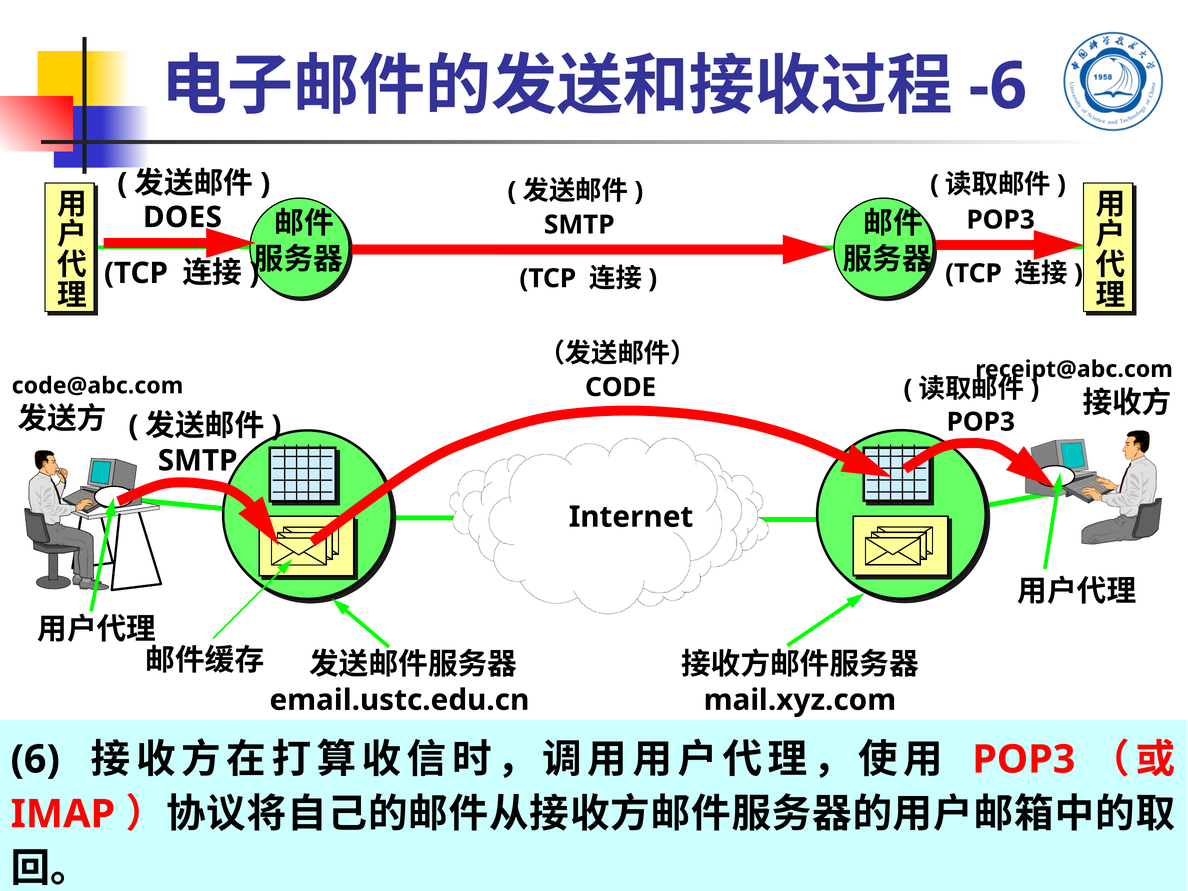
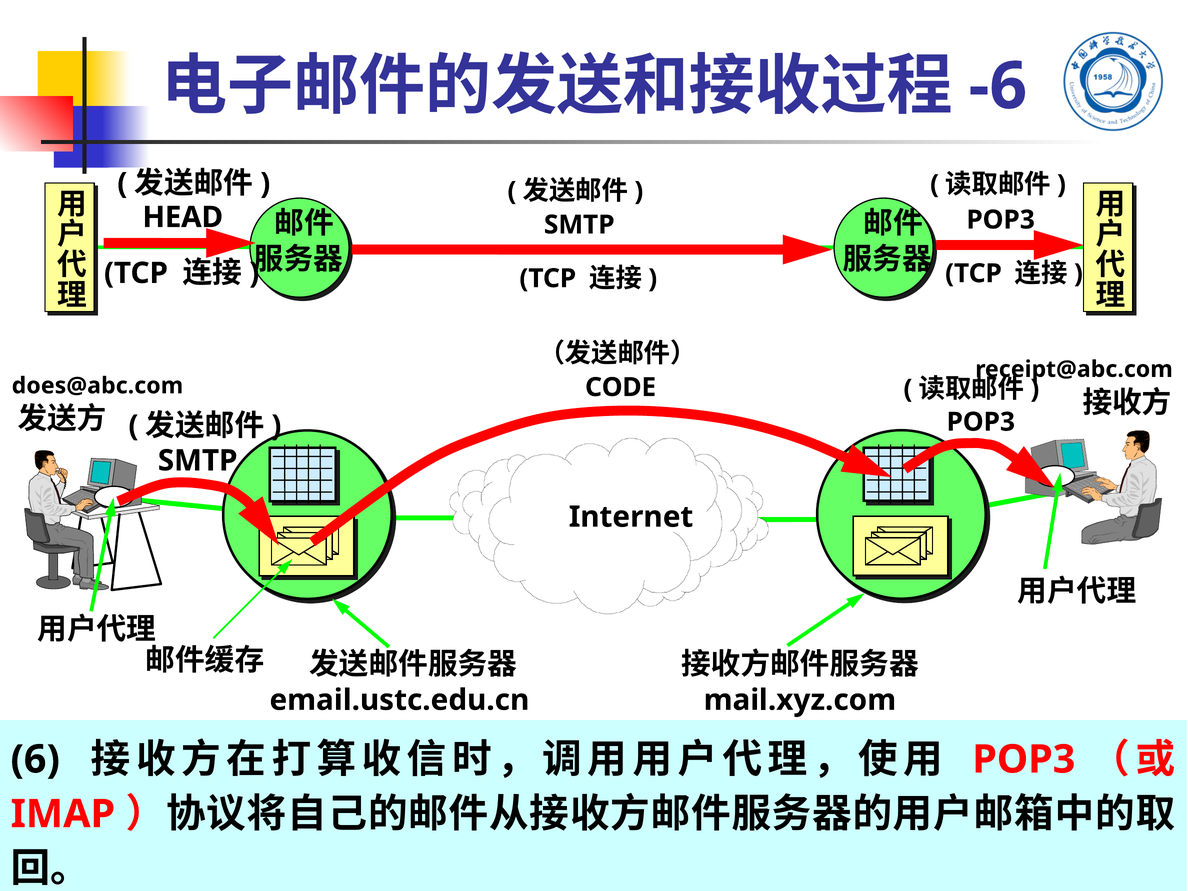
DOES: DOES -> HEAD
code@abc.com: code@abc.com -> does@abc.com
